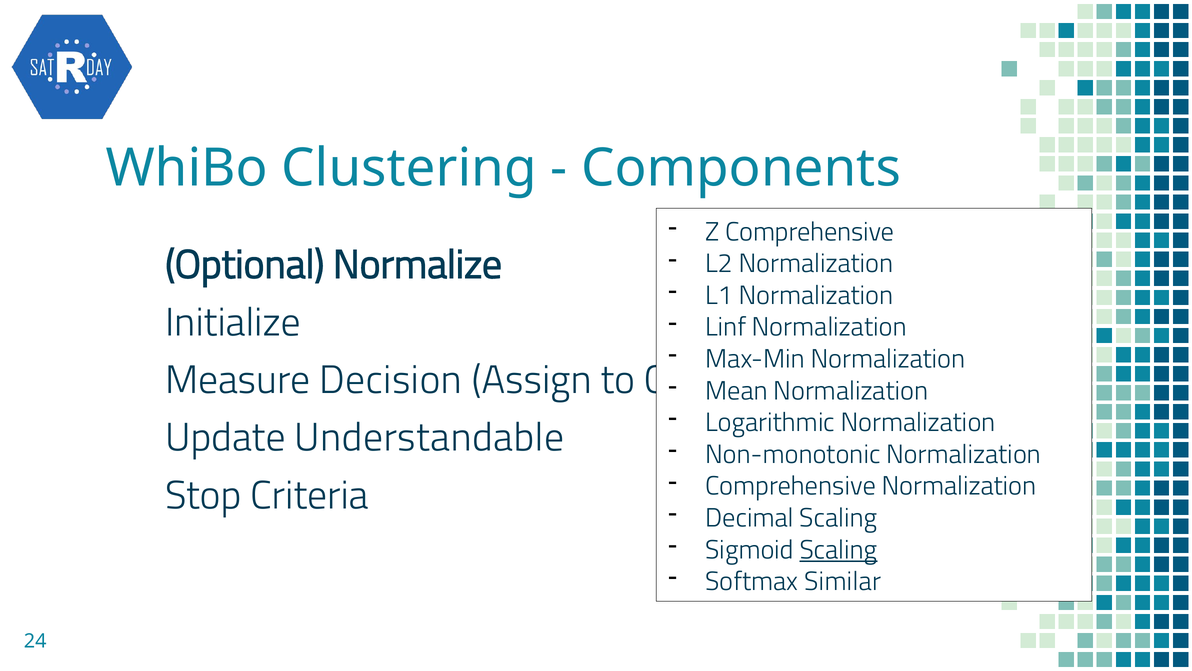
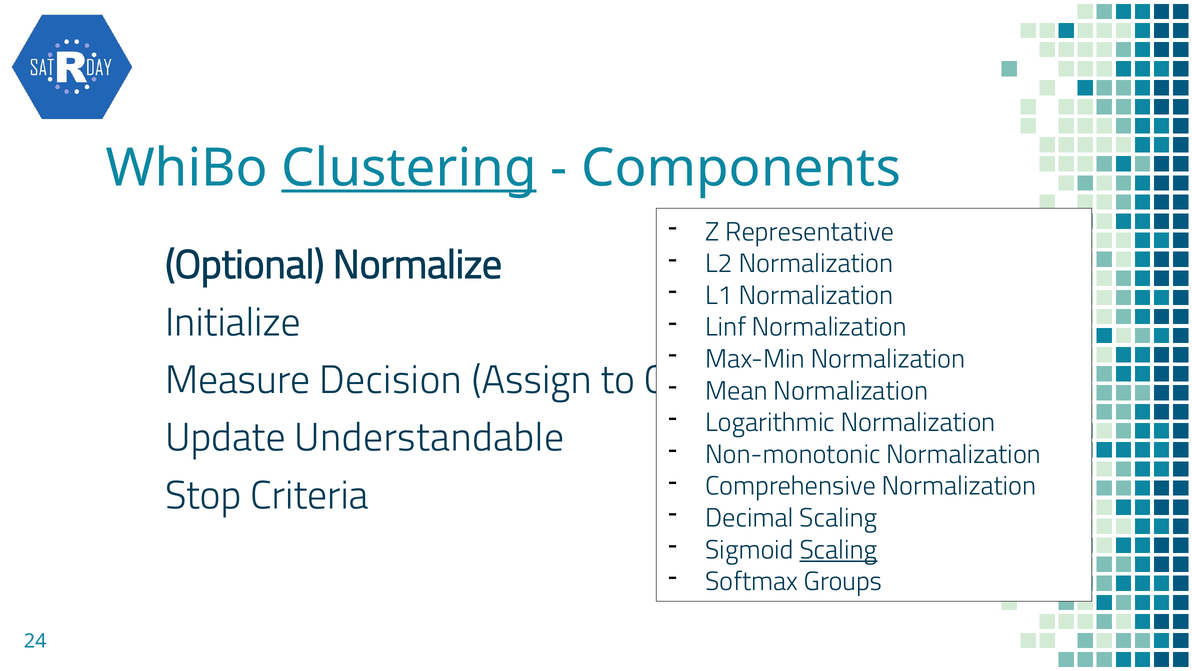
Clustering underline: none -> present
Z Comprehensive: Comprehensive -> Representative
Similar: Similar -> Groups
